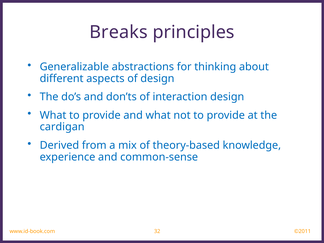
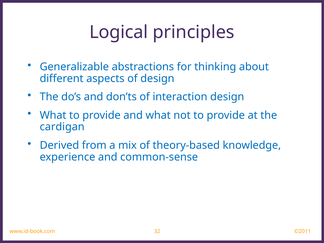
Breaks: Breaks -> Logical
